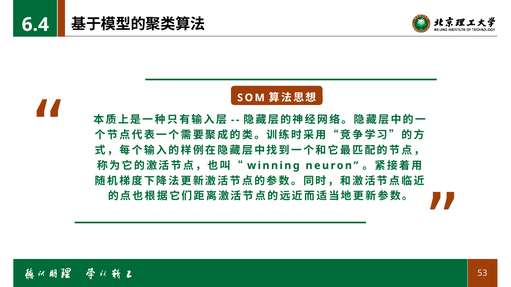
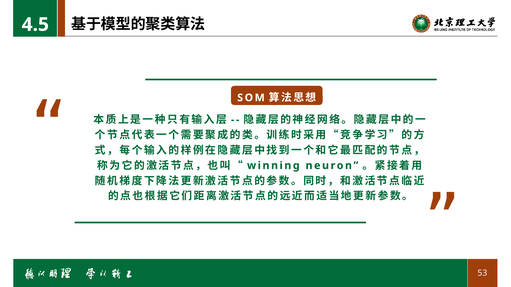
6.4: 6.4 -> 4.5
